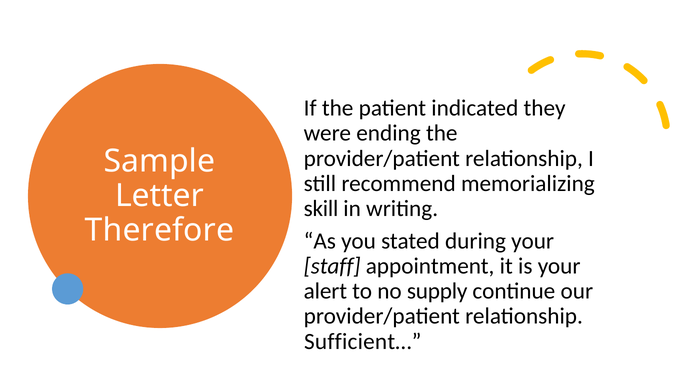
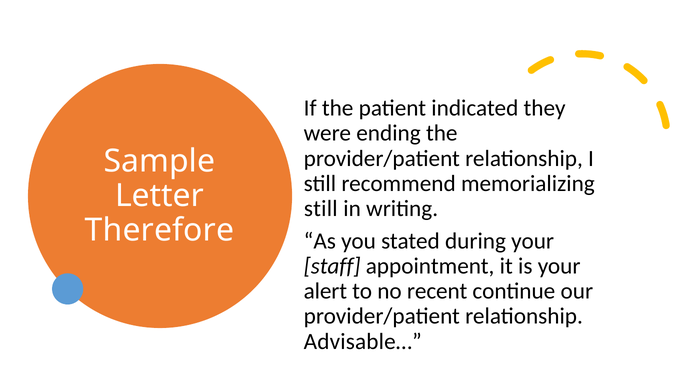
skill at (321, 209): skill -> still
supply: supply -> recent
Sufficient…: Sufficient… -> Advisable…
